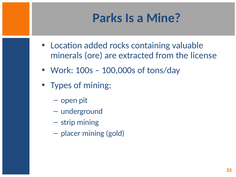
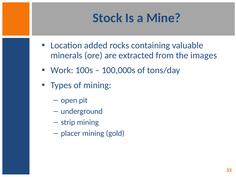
Parks: Parks -> Stock
license: license -> images
